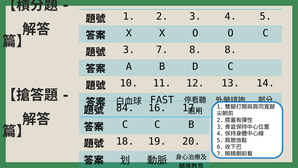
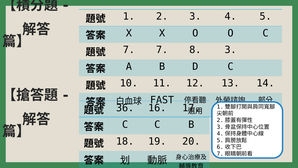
3 at (129, 50): 3 -> 7
8 8: 8 -> 3
84: 84 -> 36
